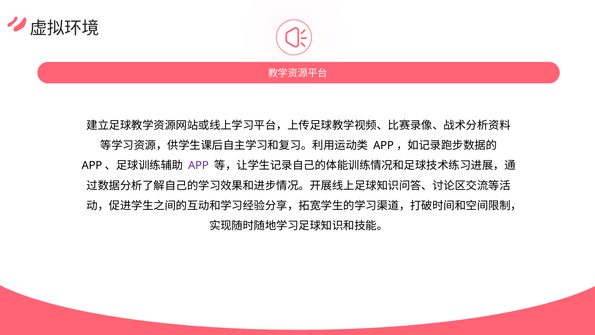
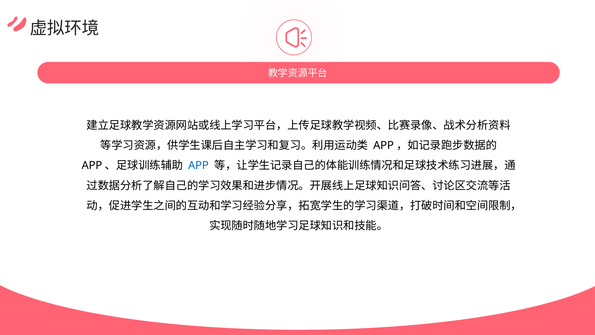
APP colour: purple -> blue
